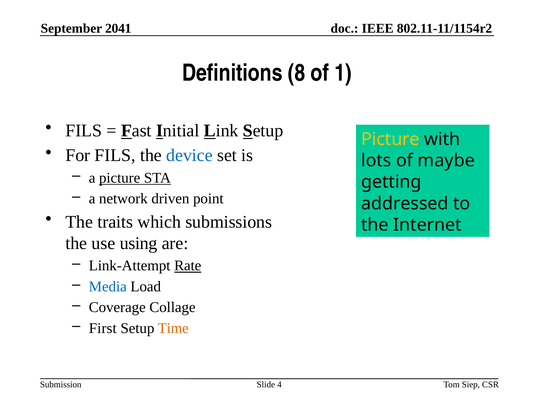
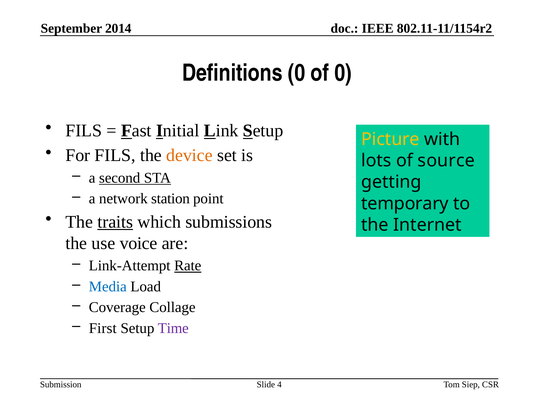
2041: 2041 -> 2014
Definitions 8: 8 -> 0
of 1: 1 -> 0
device colour: blue -> orange
maybe: maybe -> source
a picture: picture -> second
driven: driven -> station
addressed: addressed -> temporary
traits underline: none -> present
using: using -> voice
Time colour: orange -> purple
